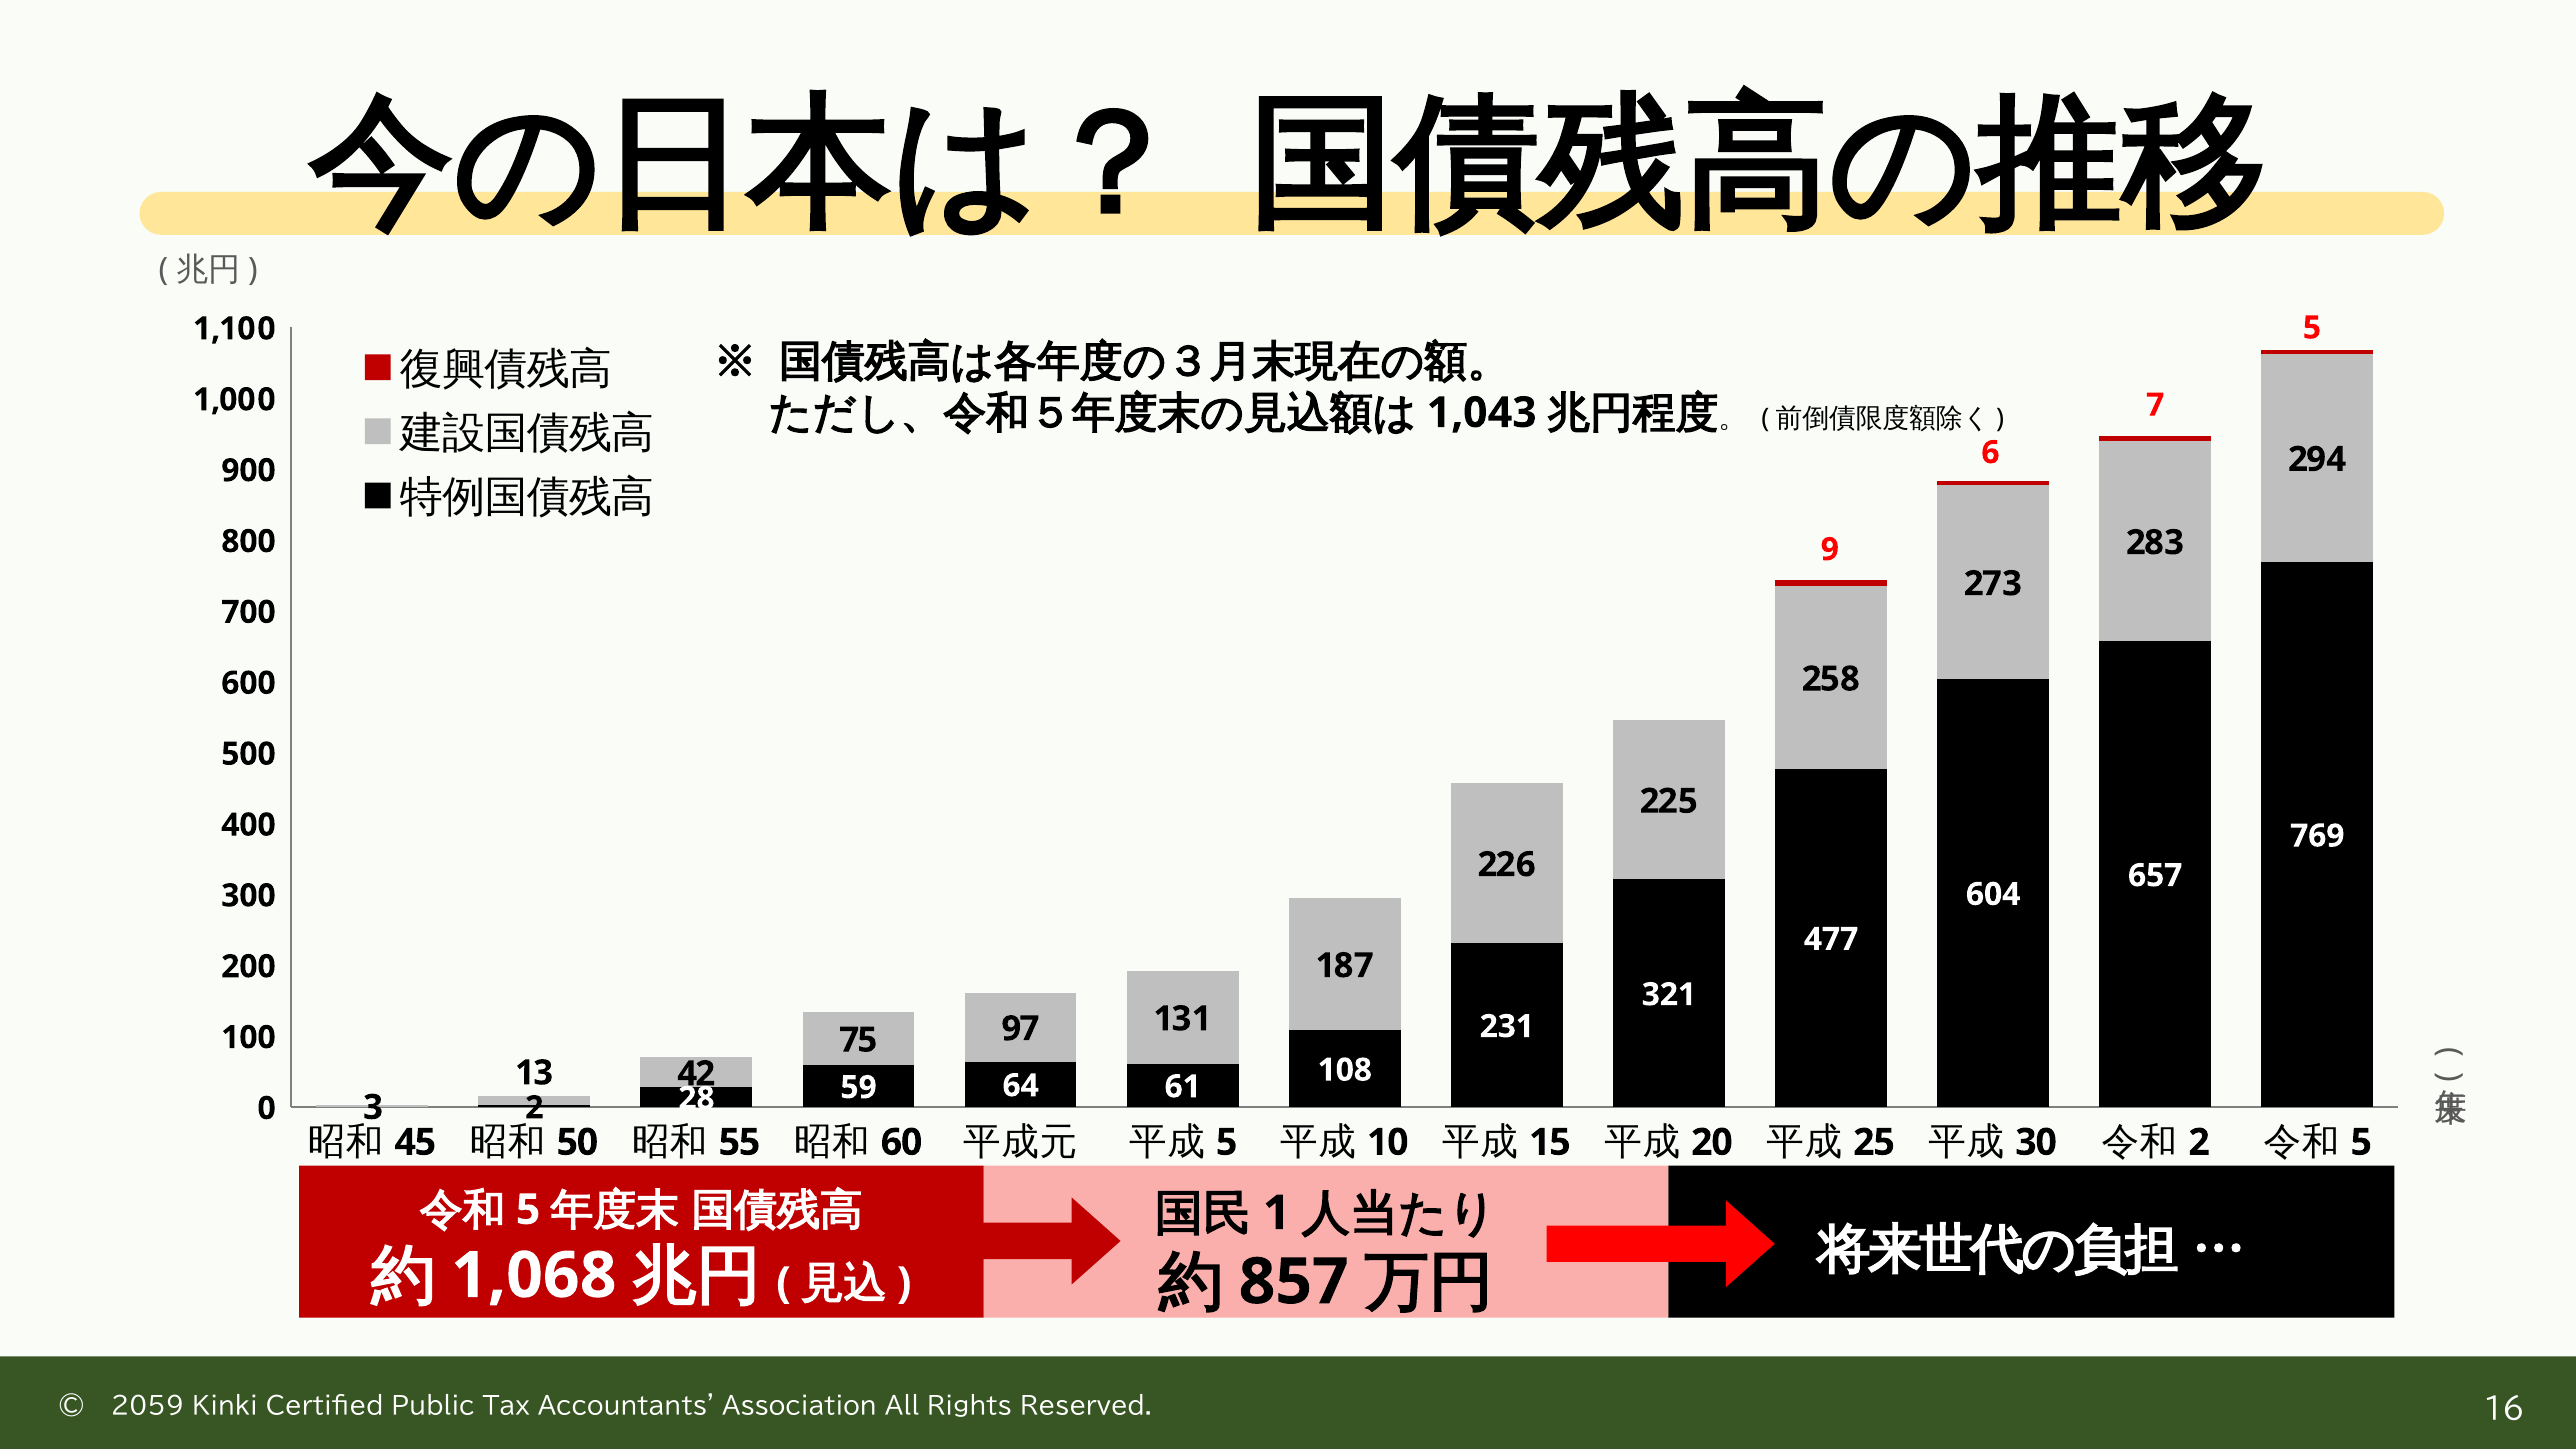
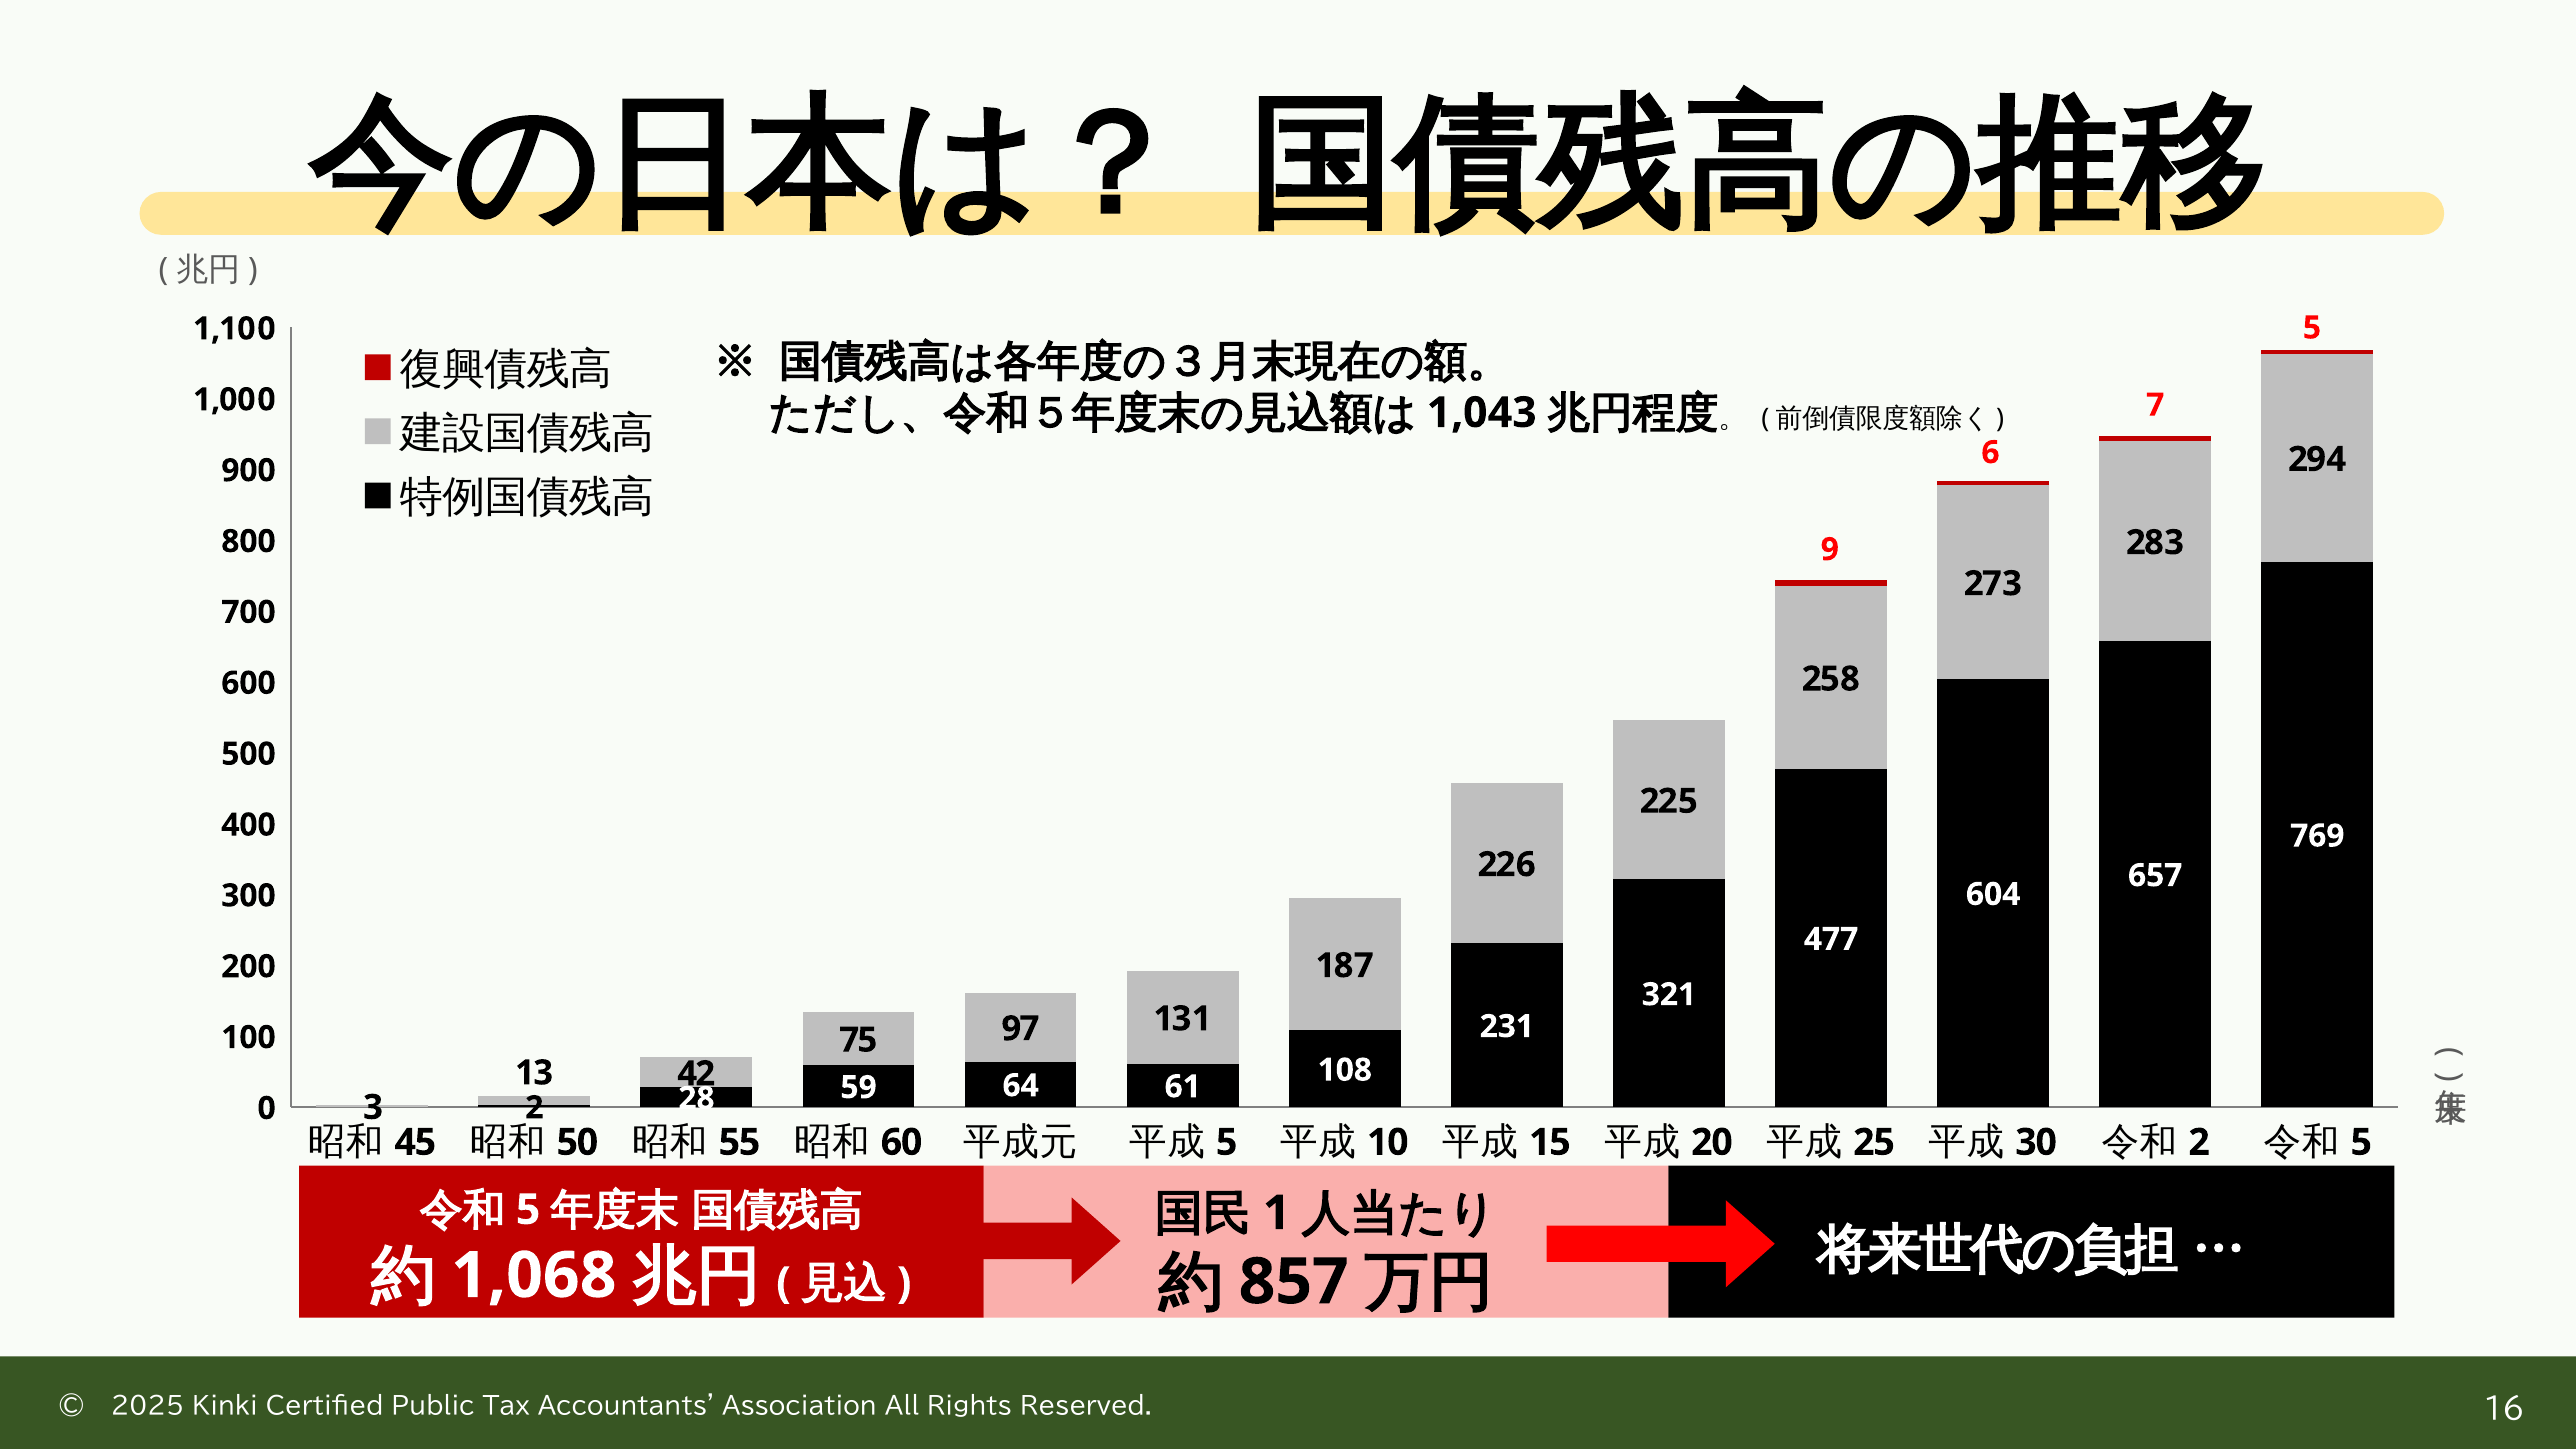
2059: 2059 -> 2025
